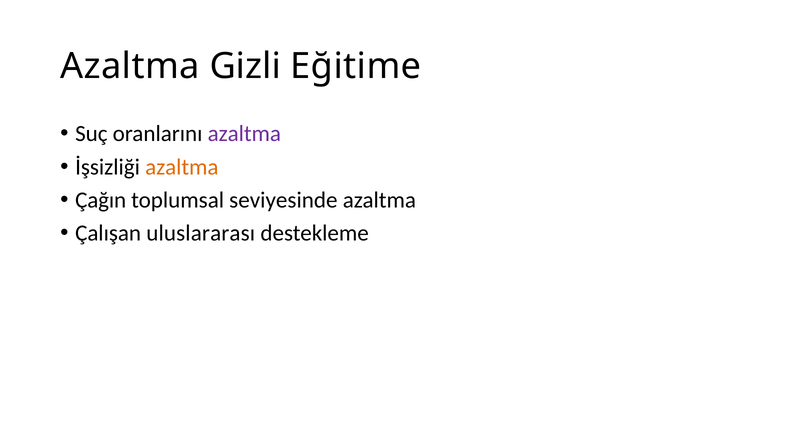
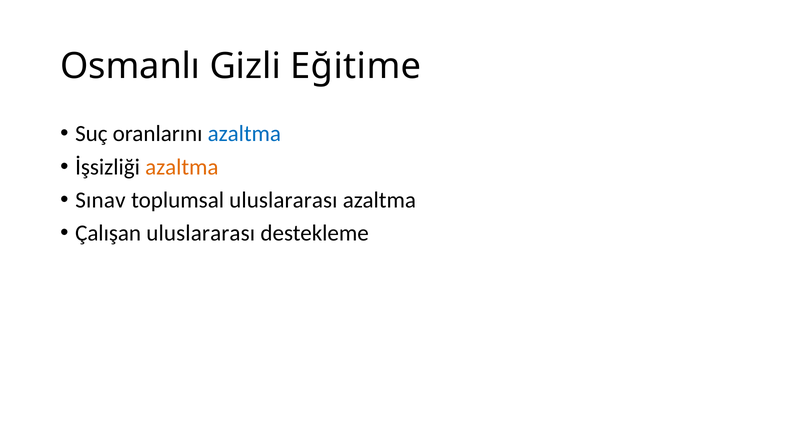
Azaltma at (130, 66): Azaltma -> Osmanlı
azaltma at (244, 134) colour: purple -> blue
Çağın: Çağın -> Sınav
toplumsal seviyesinde: seviyesinde -> uluslararası
